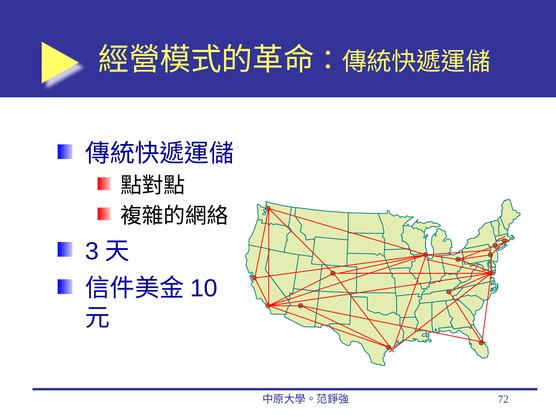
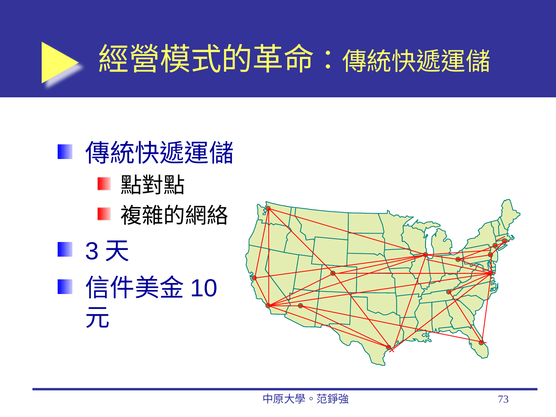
72: 72 -> 73
